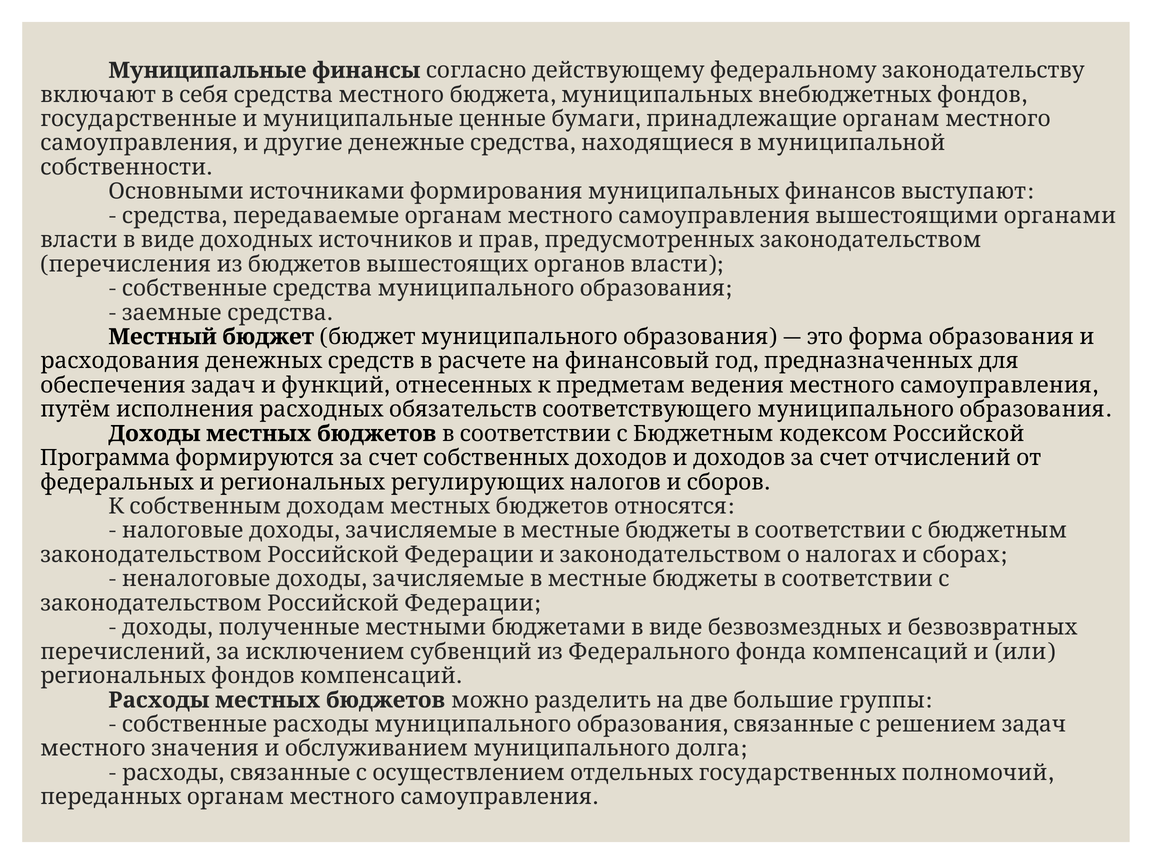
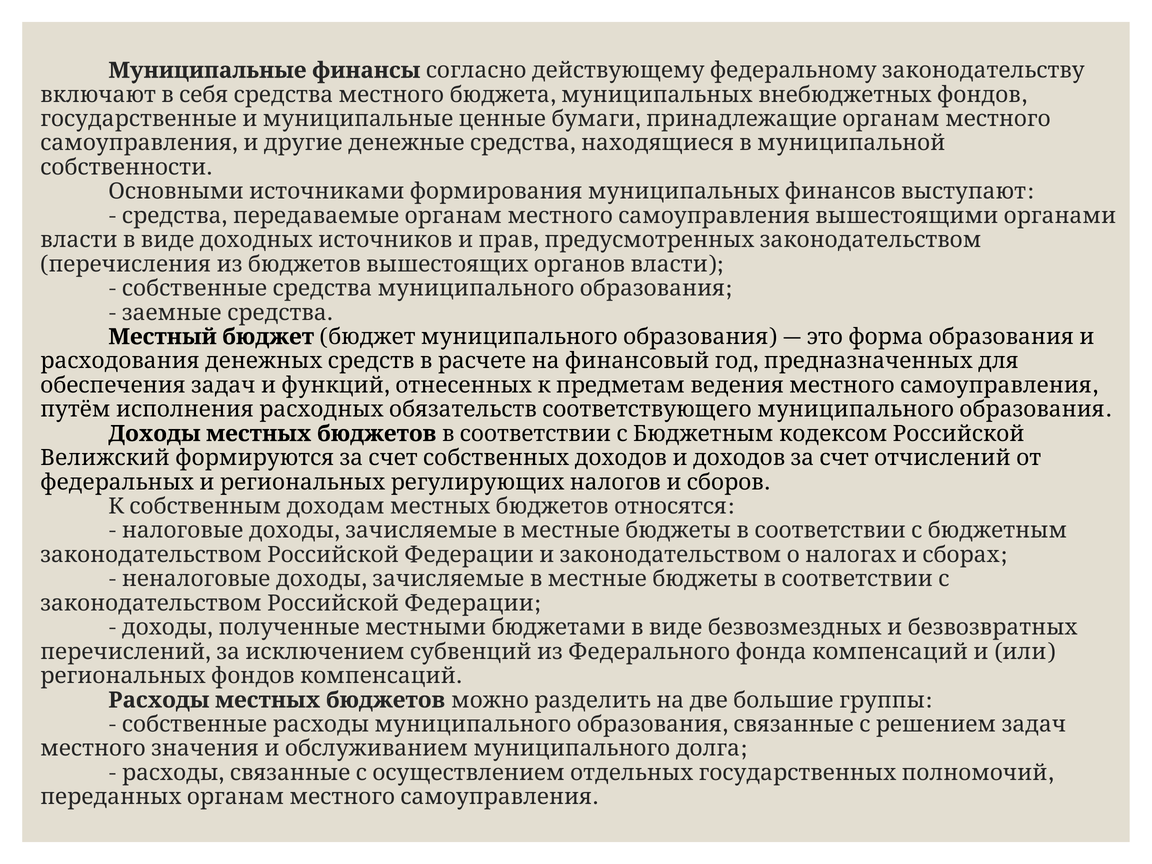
Программа: Программа -> Велижский
